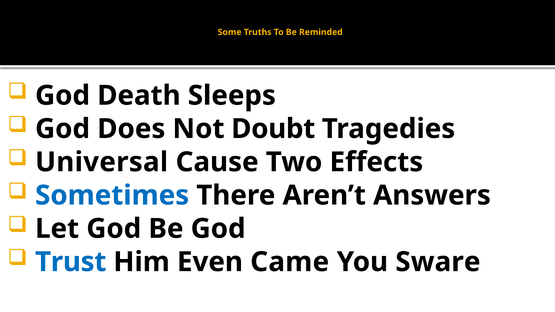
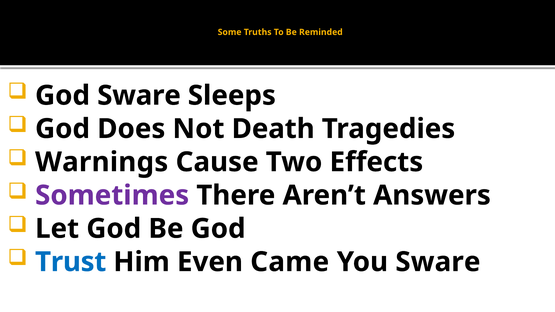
God Death: Death -> Sware
Doubt: Doubt -> Death
Universal: Universal -> Warnings
Sometimes colour: blue -> purple
